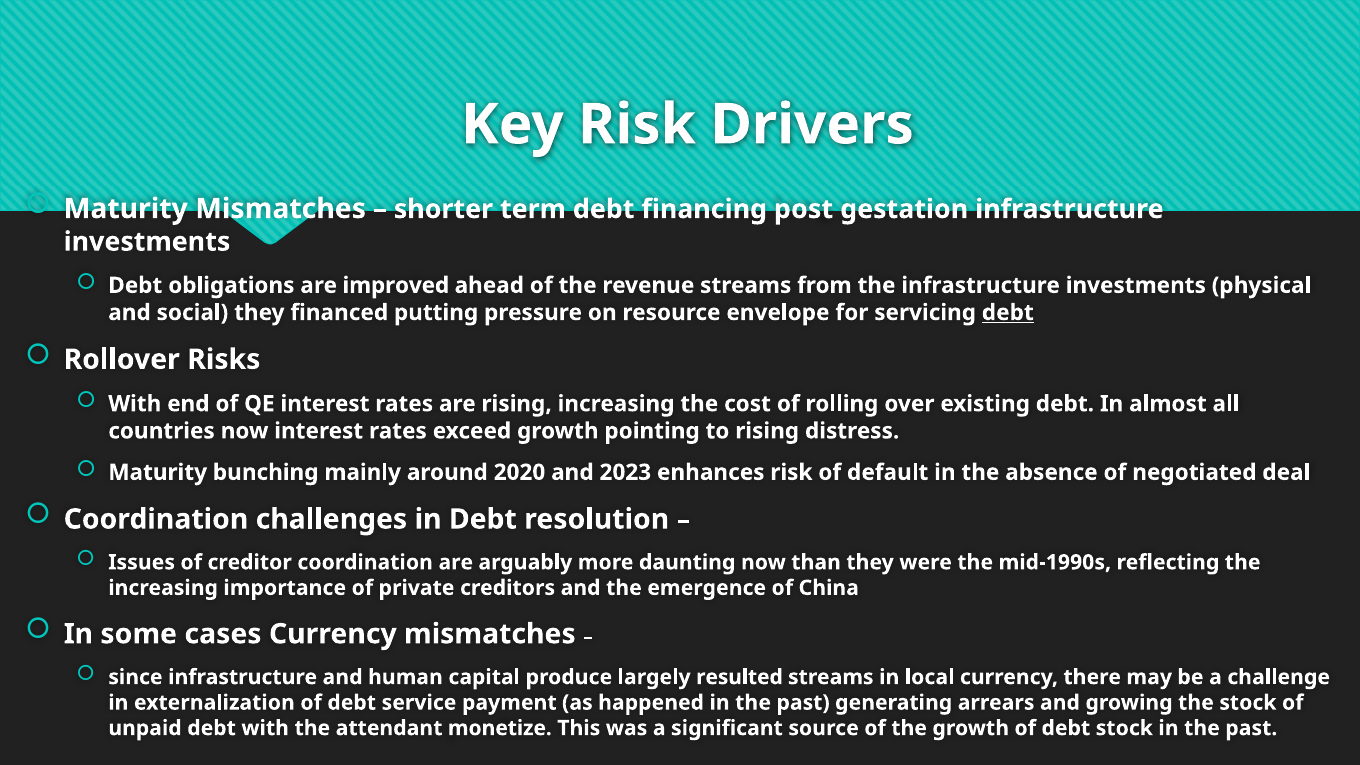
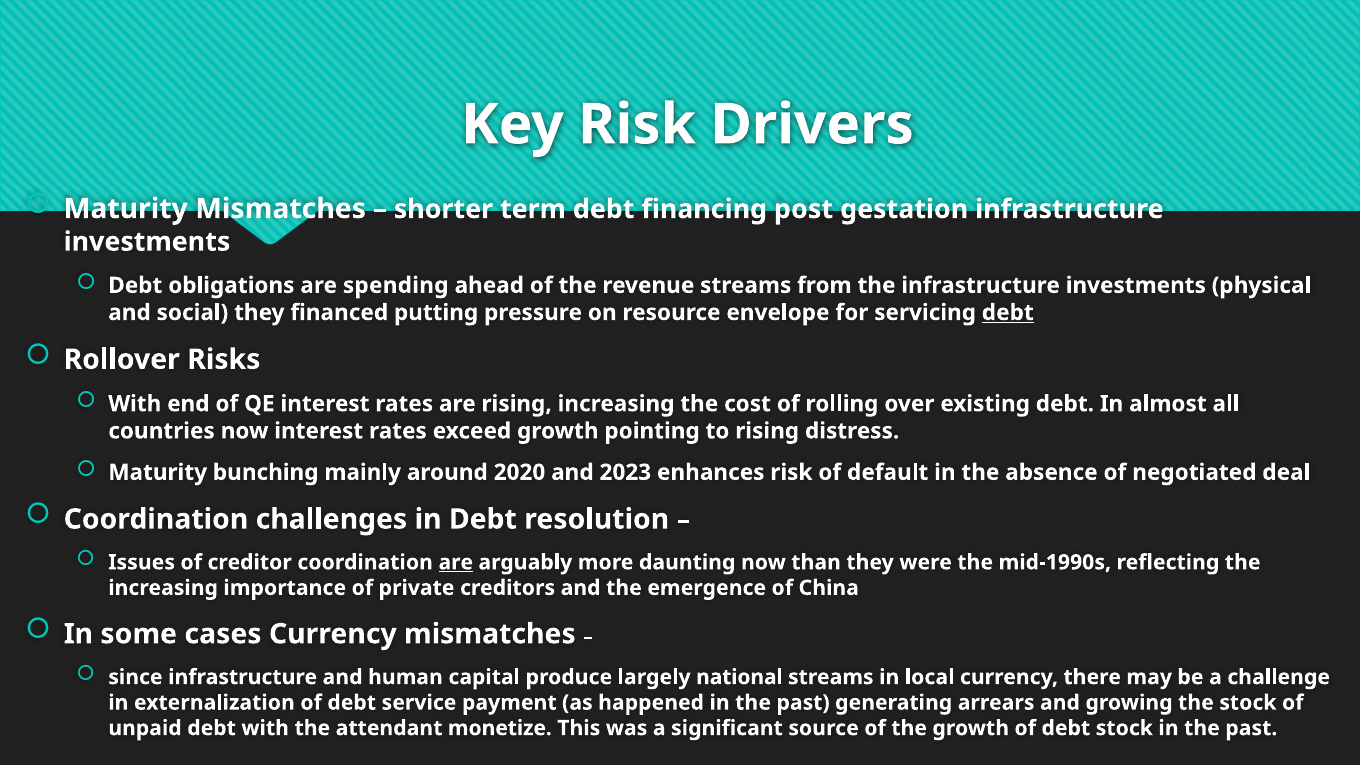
improved: improved -> spending
are at (456, 562) underline: none -> present
resulted: resulted -> national
